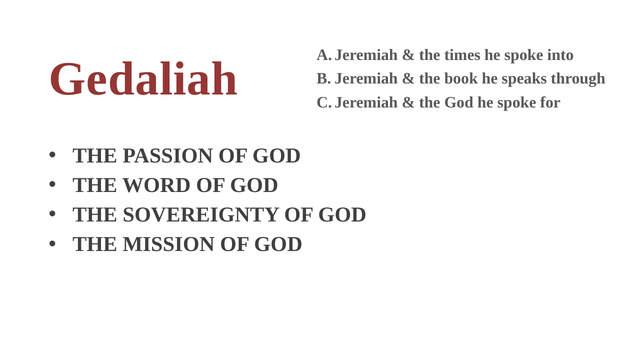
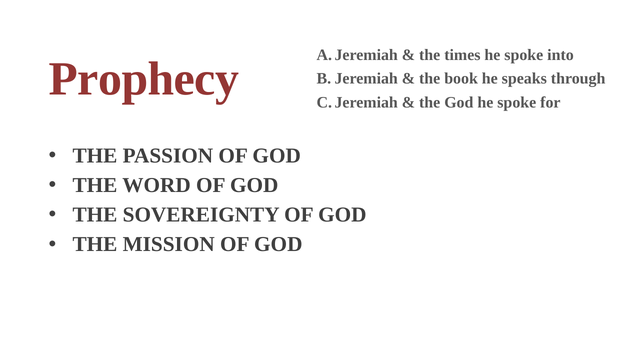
Gedaliah: Gedaliah -> Prophecy
